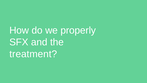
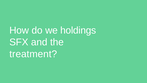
properly: properly -> holdings
